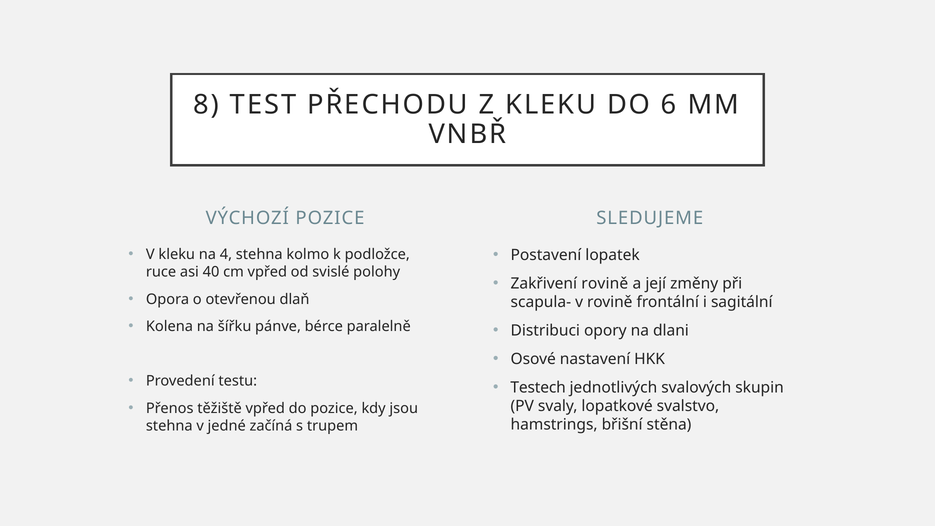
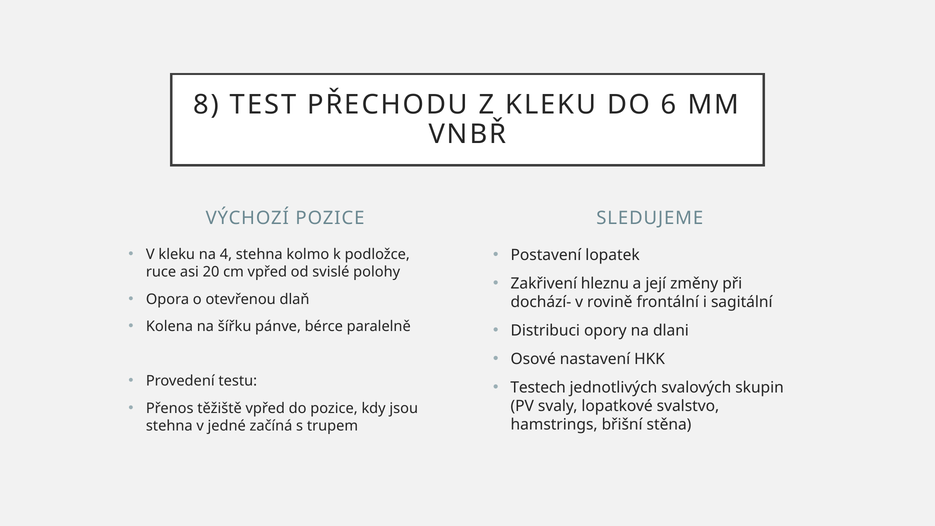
40: 40 -> 20
Zakřivení rovině: rovině -> hleznu
scapula-: scapula- -> dochází-
